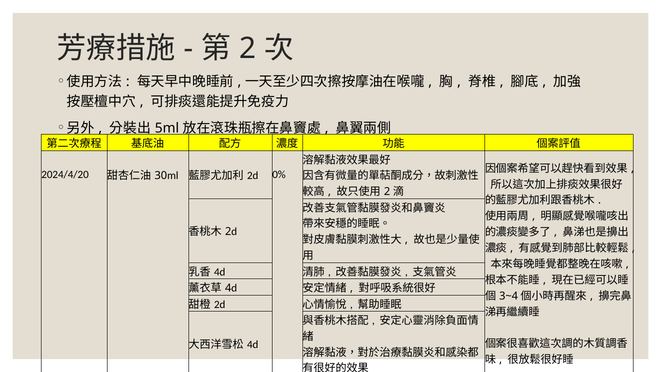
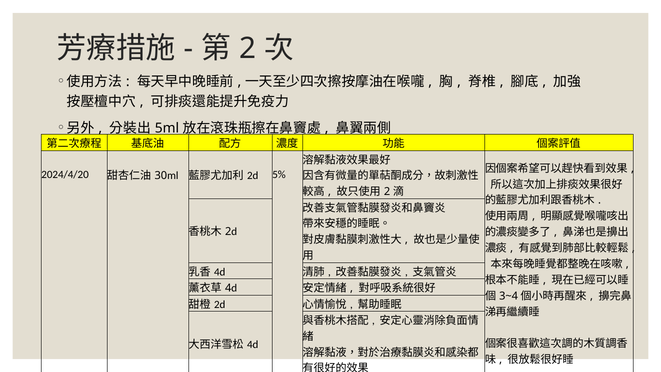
0%: 0% -> 5%
